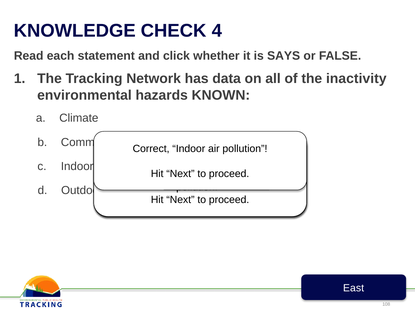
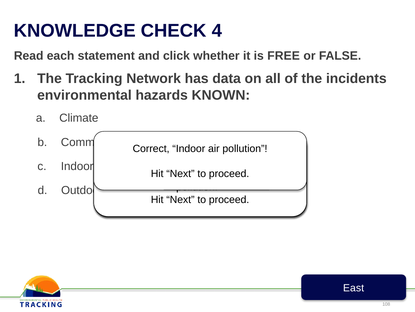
SAYS: SAYS -> FREE
inactivity: inactivity -> incidents
